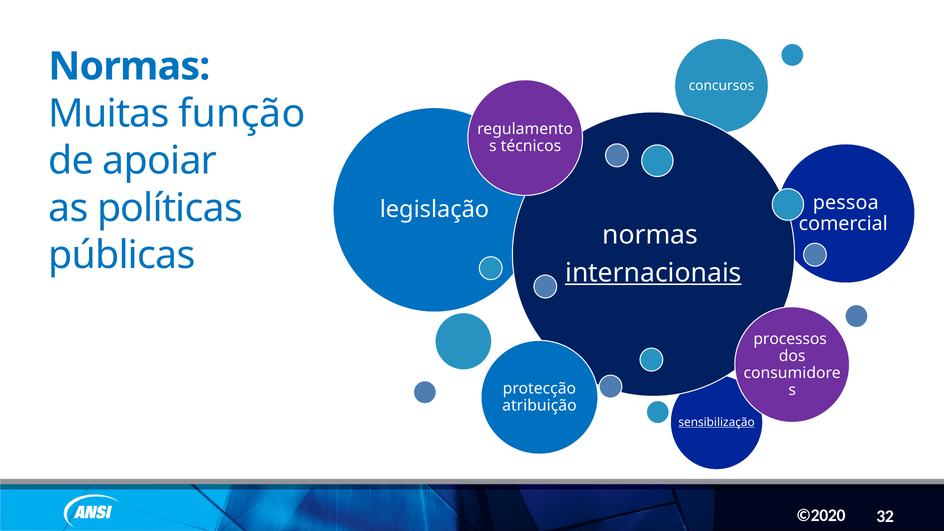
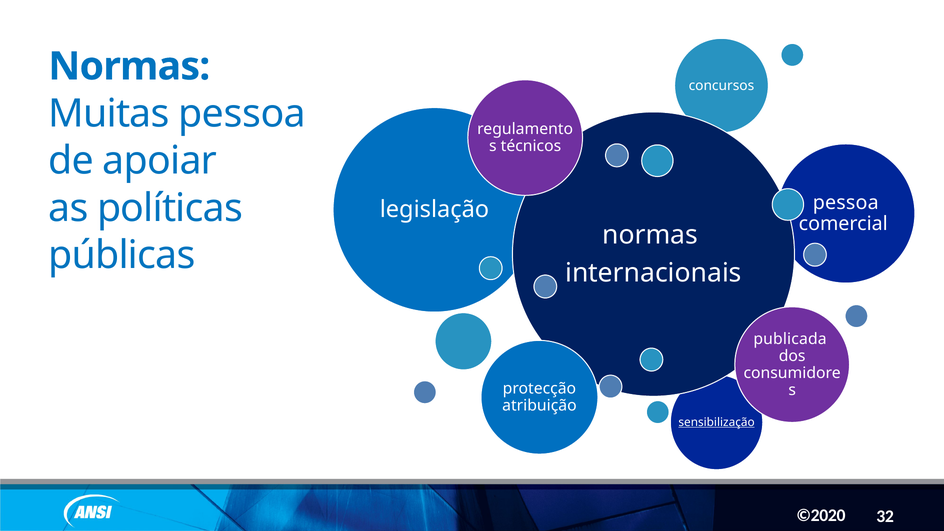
Muitas função: função -> pessoa
internacionais underline: present -> none
processos: processos -> publicada
